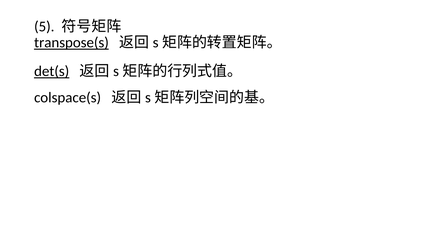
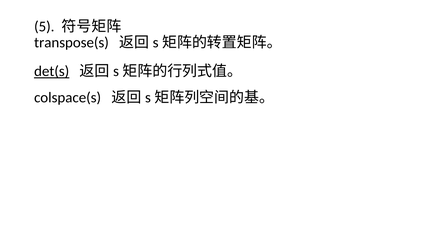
transpose(s underline: present -> none
